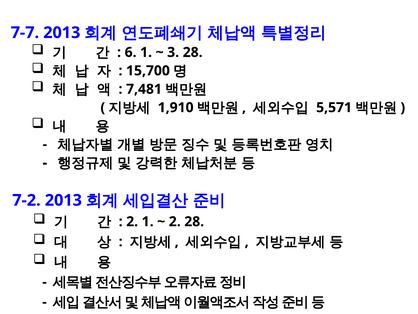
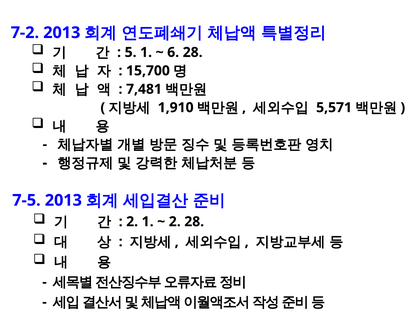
7-7: 7-7 -> 7-2
6: 6 -> 5
3: 3 -> 6
7-2: 7-2 -> 7-5
